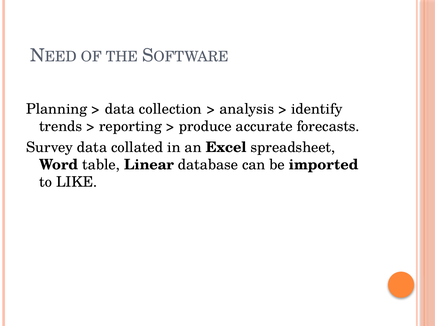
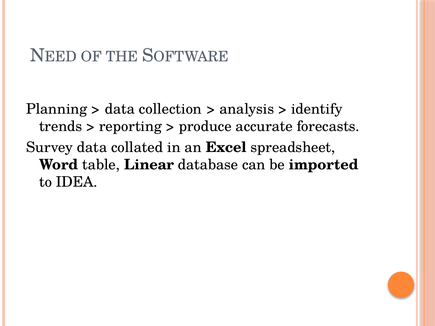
LIKE: LIKE -> IDEA
